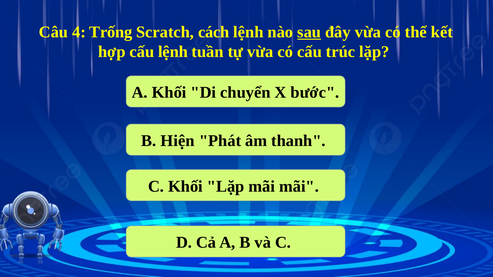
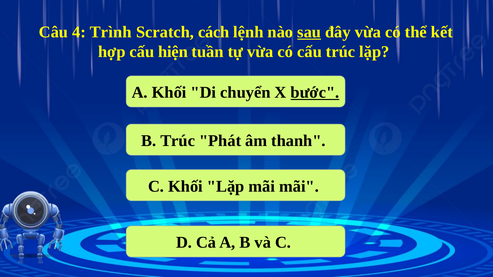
Trống: Trống -> Trình
cấu lệnh: lệnh -> hiện
bước underline: none -> present
B Hiện: Hiện -> Trúc
